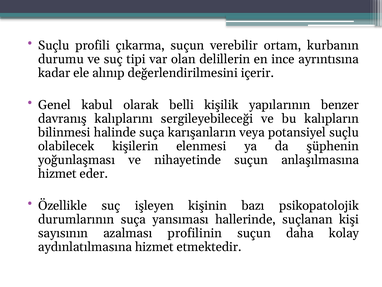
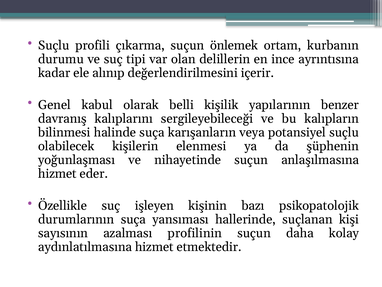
verebilir: verebilir -> önlemek
